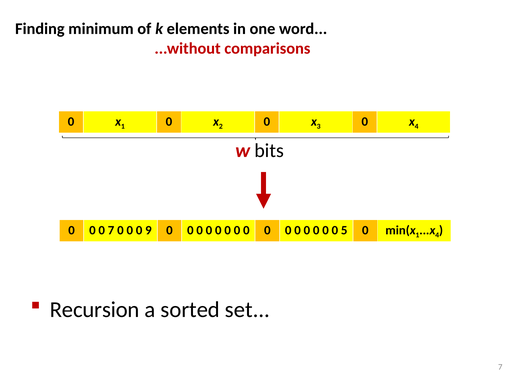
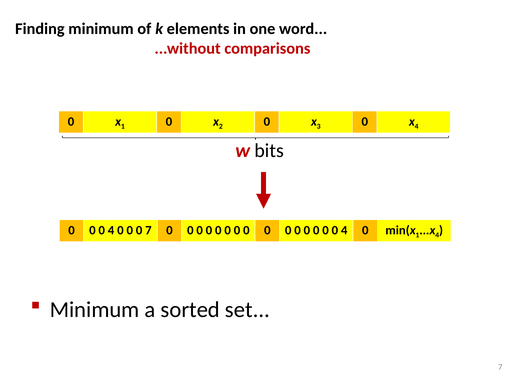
7 at (111, 230): 7 -> 4
0 9: 9 -> 7
5 at (344, 230): 5 -> 4
Recursion at (95, 310): Recursion -> Minimum
